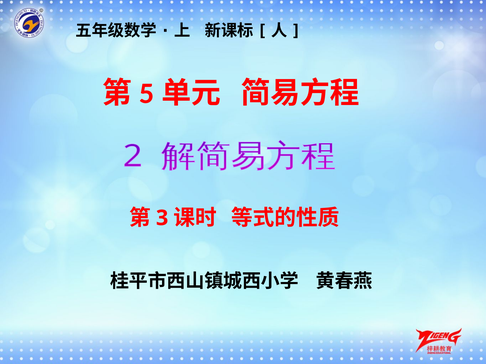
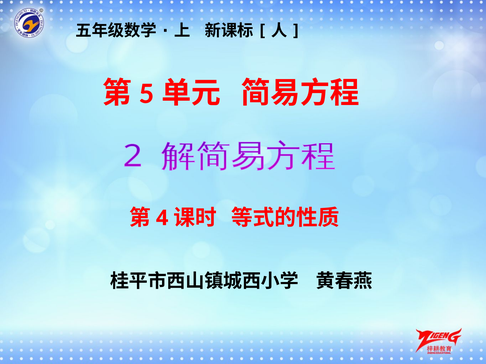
3: 3 -> 4
